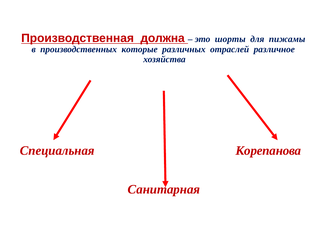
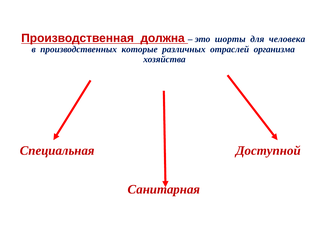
пижамы: пижамы -> человека
различное: различное -> организма
Корепанова: Корепанова -> Доступной
